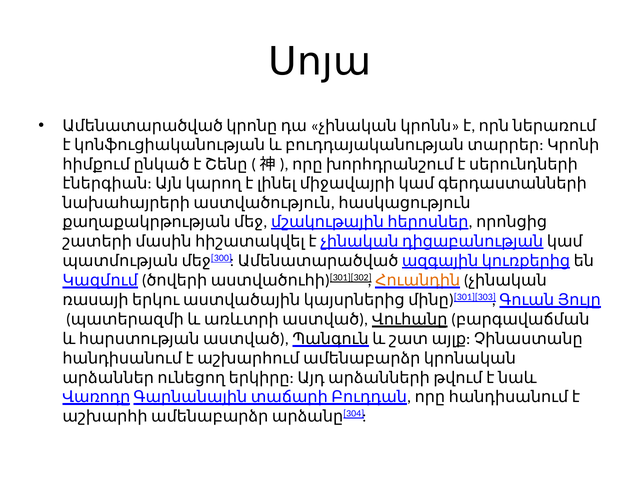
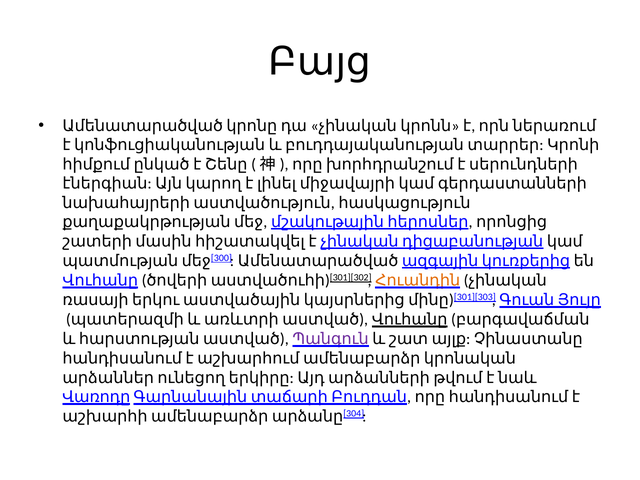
Սոյա: Սոյա -> Բայց
Կազմում at (100, 281): Կազմում -> Վուհանը
Պանգուն colour: black -> purple
